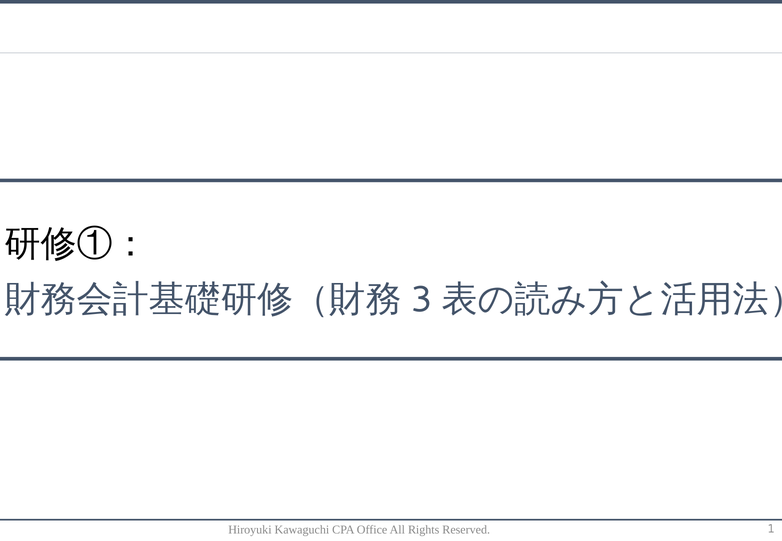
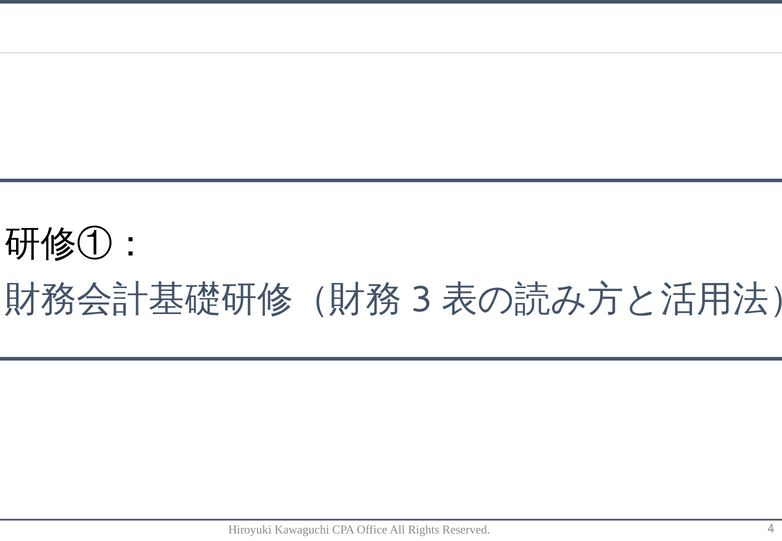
1: 1 -> 4
